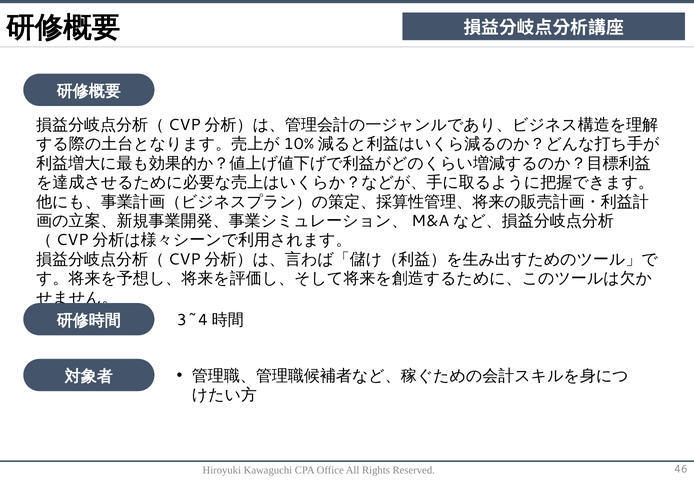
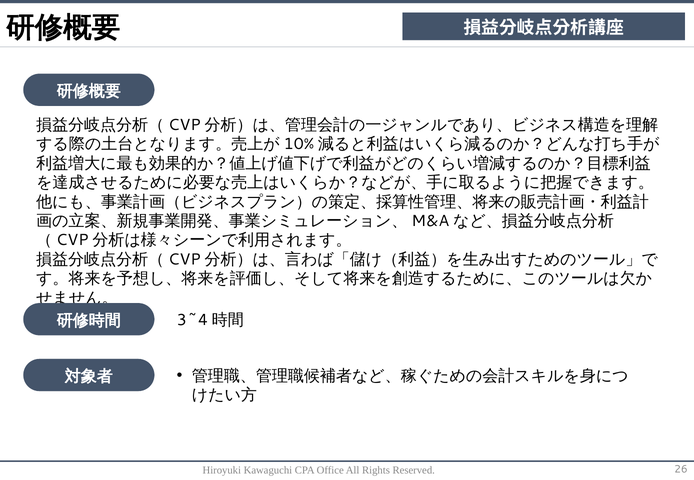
46: 46 -> 26
